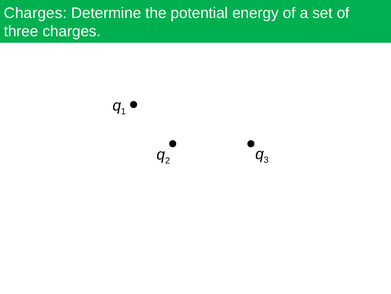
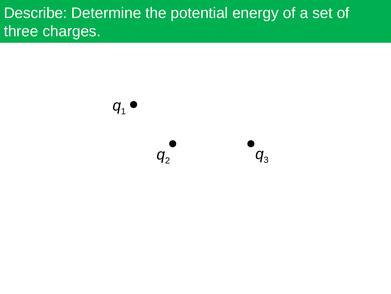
Charges at (35, 13): Charges -> Describe
